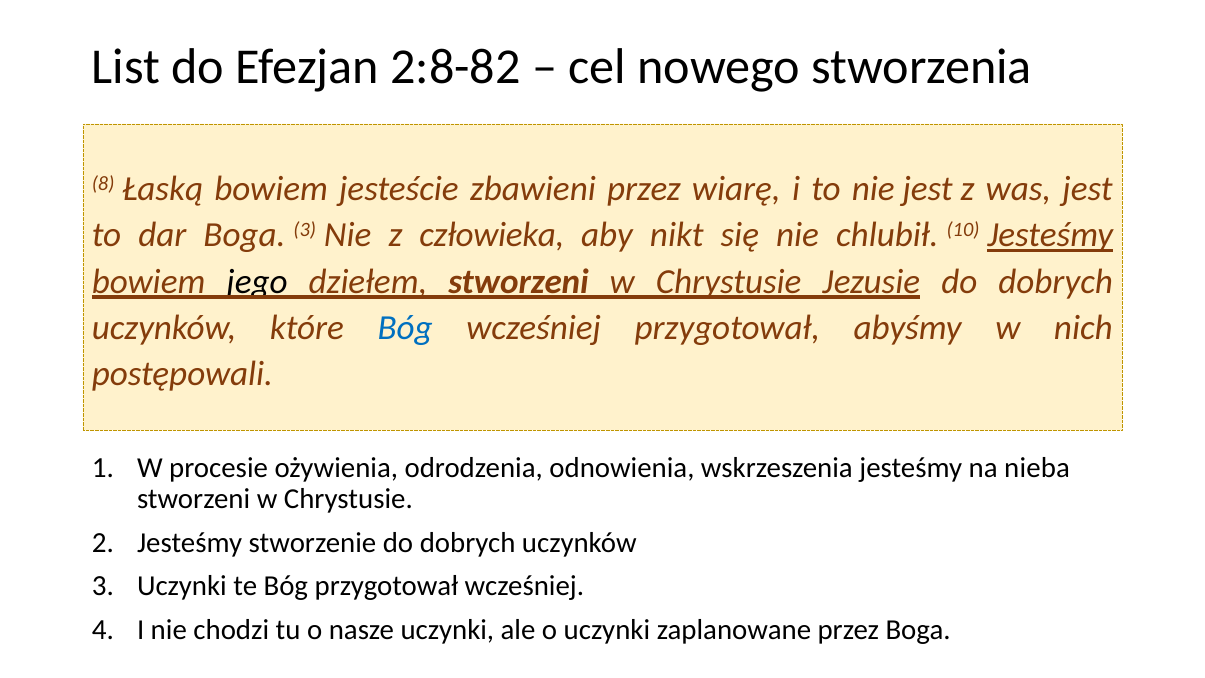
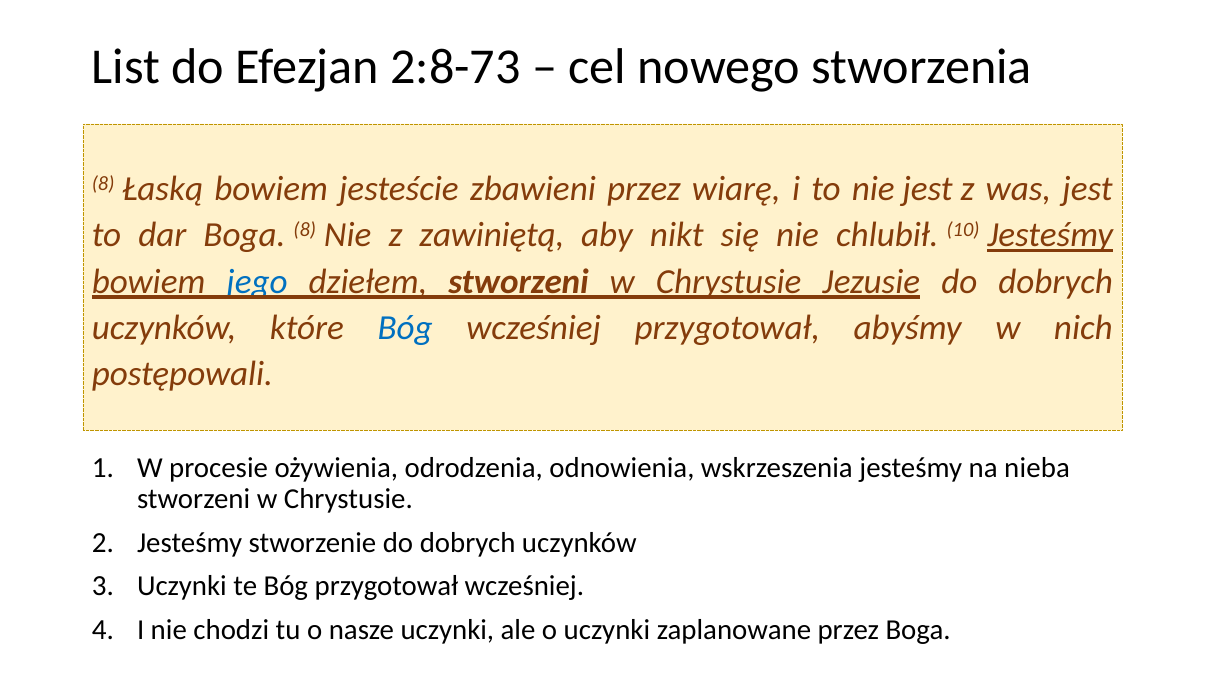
2:8-82: 2:8-82 -> 2:8-73
Boga 3: 3 -> 8
człowieka: człowieka -> zawiniętą
jego colour: black -> blue
